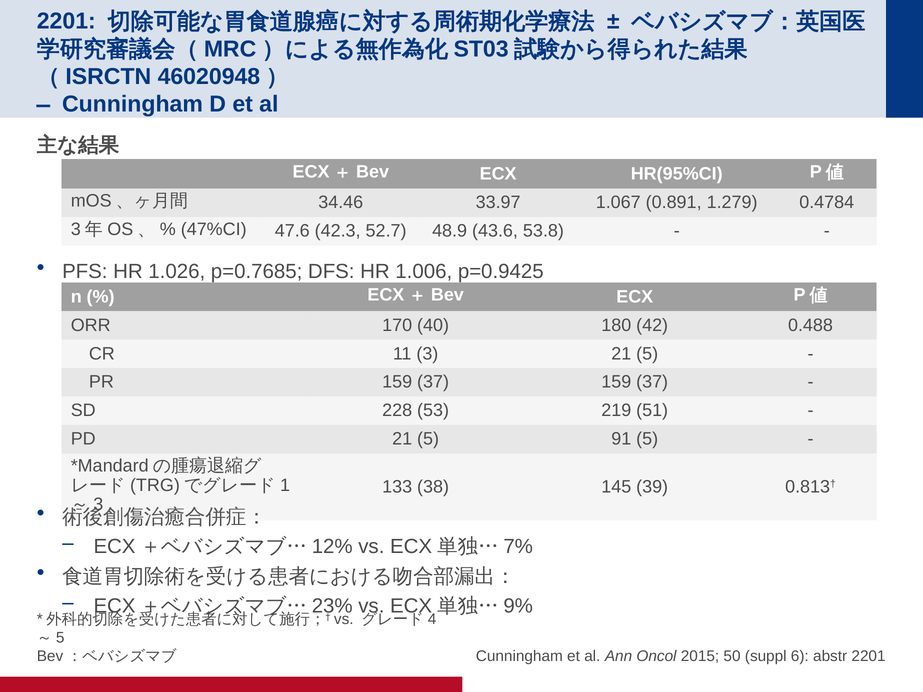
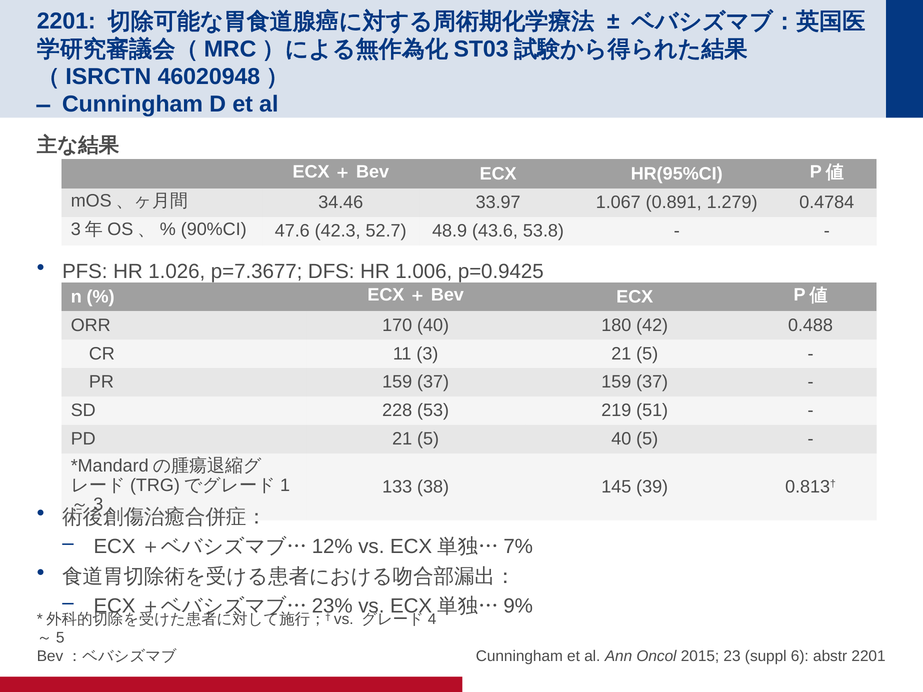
47%CI: 47%CI -> 90%CI
p=0.7685: p=0.7685 -> p=7.3677
5 91: 91 -> 40
50: 50 -> 23
